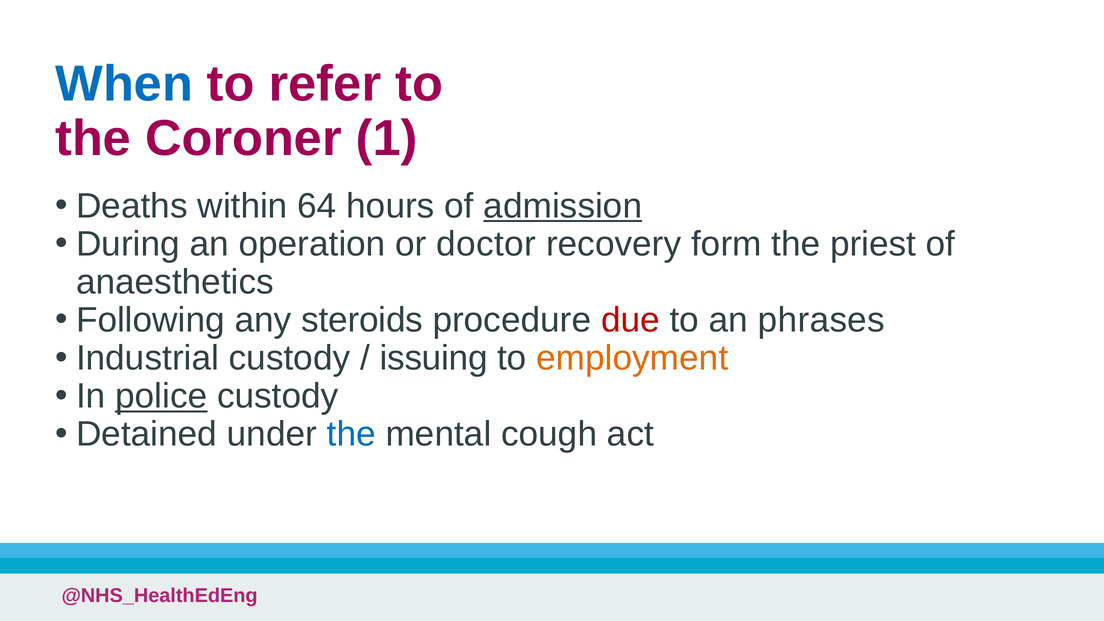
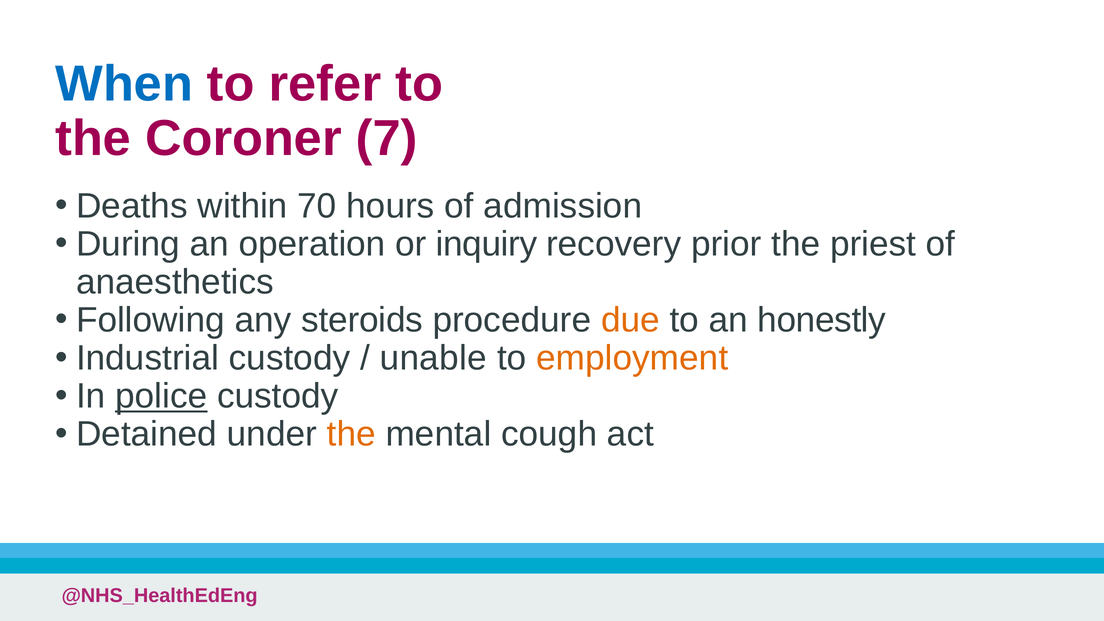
1: 1 -> 7
64: 64 -> 70
admission underline: present -> none
doctor: doctor -> inquiry
form: form -> prior
due colour: red -> orange
phrases: phrases -> honestly
issuing: issuing -> unable
the at (351, 434) colour: blue -> orange
